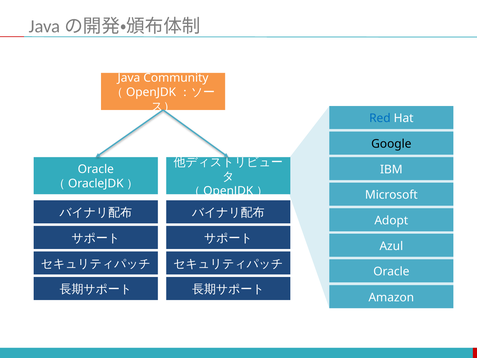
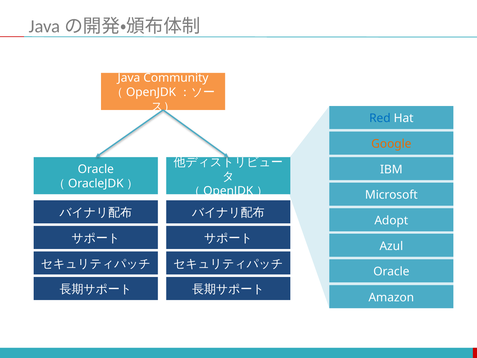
Google colour: black -> orange
